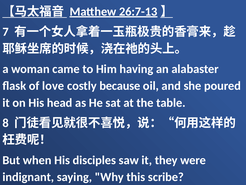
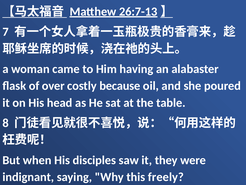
love: love -> over
scribe: scribe -> freely
